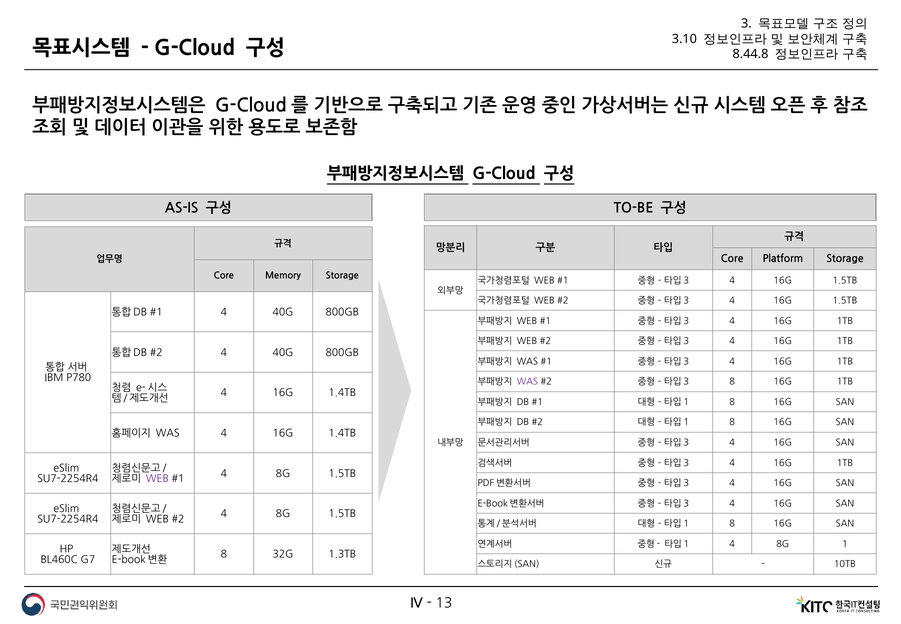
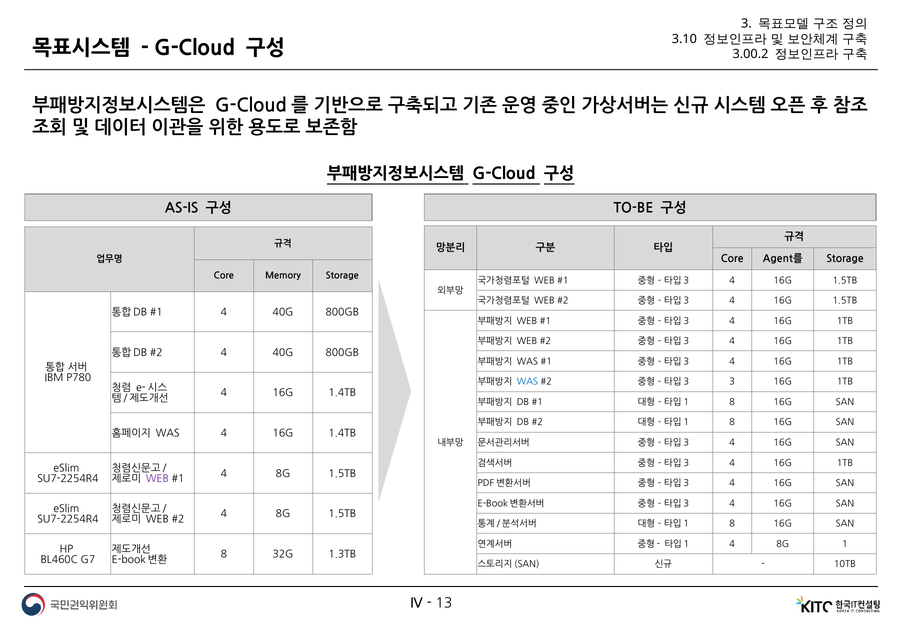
8.44.8: 8.44.8 -> 3.00.2
Platform: Platform -> Agent를
WAS at (527, 382) colour: purple -> blue
8 at (732, 382): 8 -> 3
